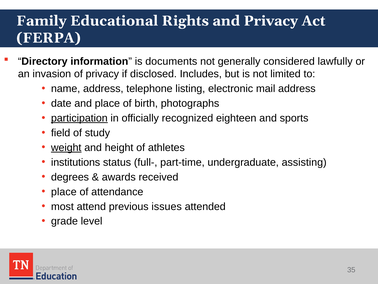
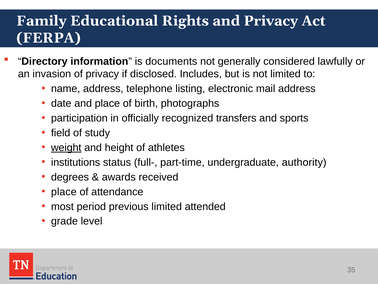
participation underline: present -> none
eighteen: eighteen -> transfers
assisting: assisting -> authority
attend: attend -> period
previous issues: issues -> limited
